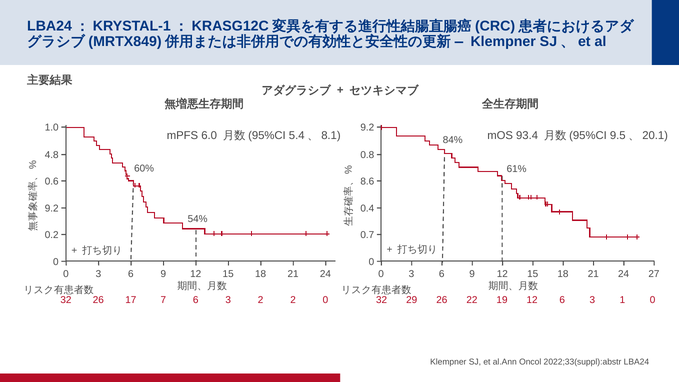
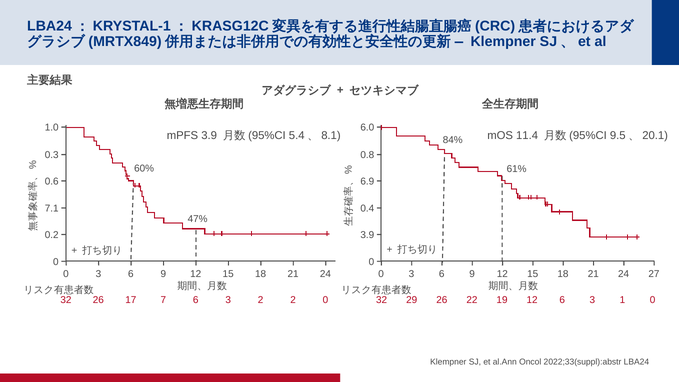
9.2 at (367, 128): 9.2 -> 6.0
mPFS 6.0: 6.0 -> 3.9
93.4: 93.4 -> 11.4
4.8: 4.8 -> 0.3
8.6: 8.6 -> 6.9
9.2 at (52, 209): 9.2 -> 7.1
54%: 54% -> 47%
0.7 at (367, 235): 0.7 -> 3.9
